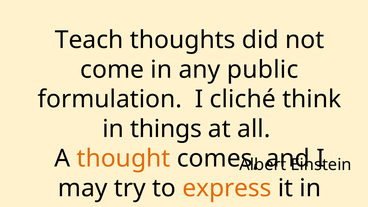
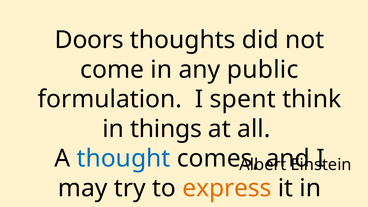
Teach: Teach -> Doors
cliché: cliché -> spent
thought colour: orange -> blue
